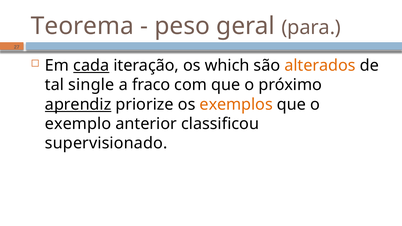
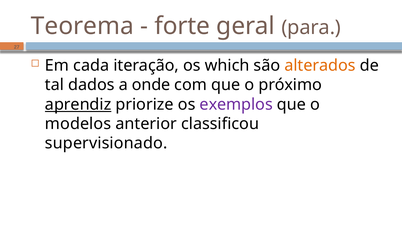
peso: peso -> forte
cada underline: present -> none
single: single -> dados
fraco: fraco -> onde
exemplos colour: orange -> purple
exemplo: exemplo -> modelos
